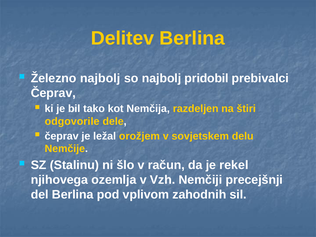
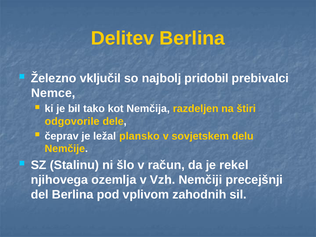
Železno najbolj: najbolj -> vključil
Čeprav at (53, 93): Čeprav -> Nemce
orožjem: orožjem -> plansko
